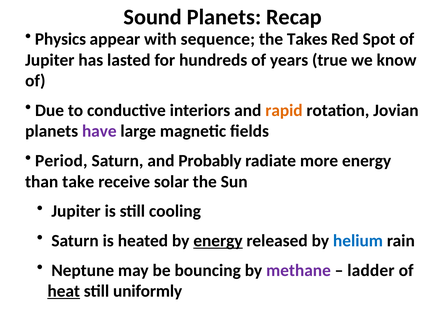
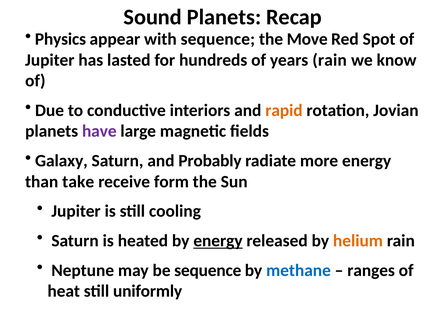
Takes: Takes -> Move
years true: true -> rain
Period: Period -> Galaxy
solar: solar -> form
helium colour: blue -> orange
be bouncing: bouncing -> sequence
methane colour: purple -> blue
ladder: ladder -> ranges
heat underline: present -> none
